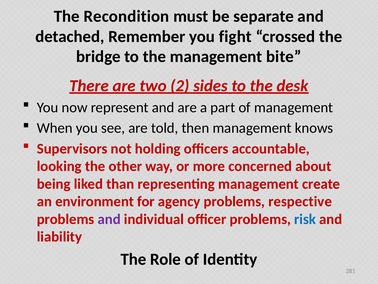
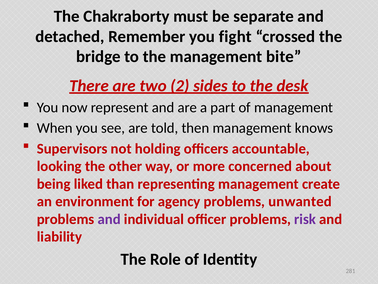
Recondition: Recondition -> Chakraborty
respective: respective -> unwanted
risk colour: blue -> purple
